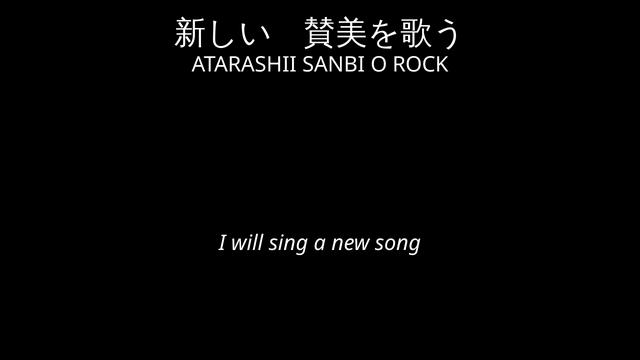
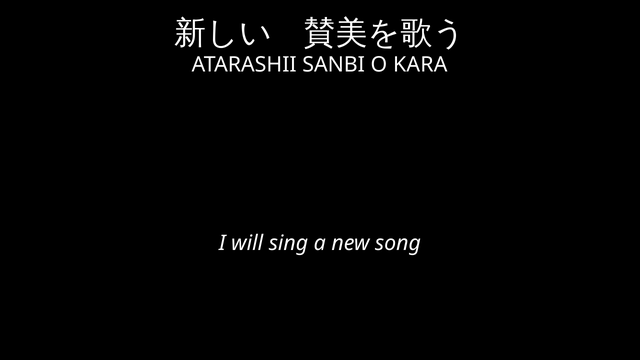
ROCK: ROCK -> KARA
